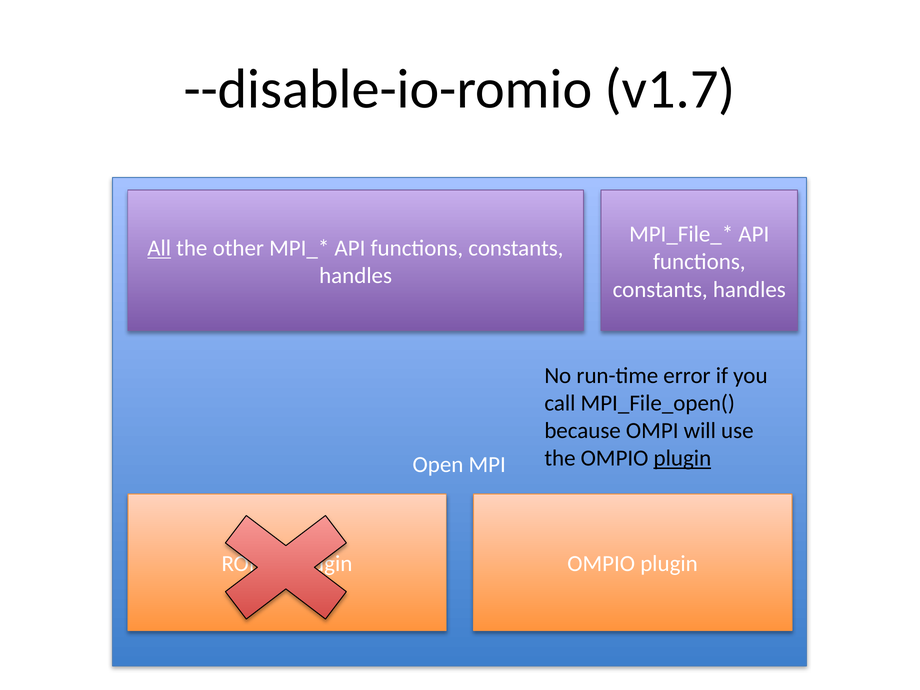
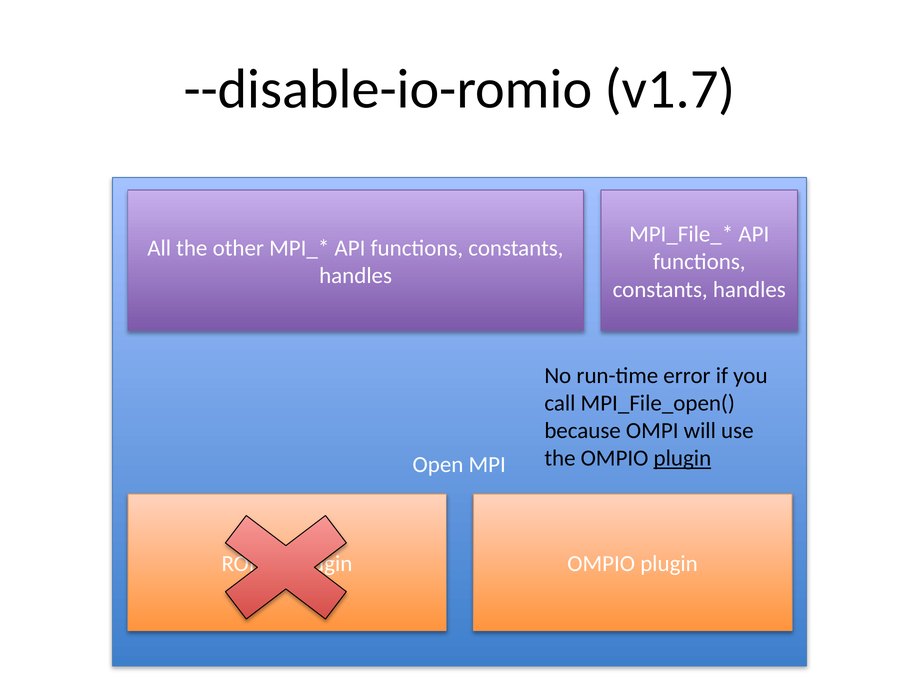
All underline: present -> none
